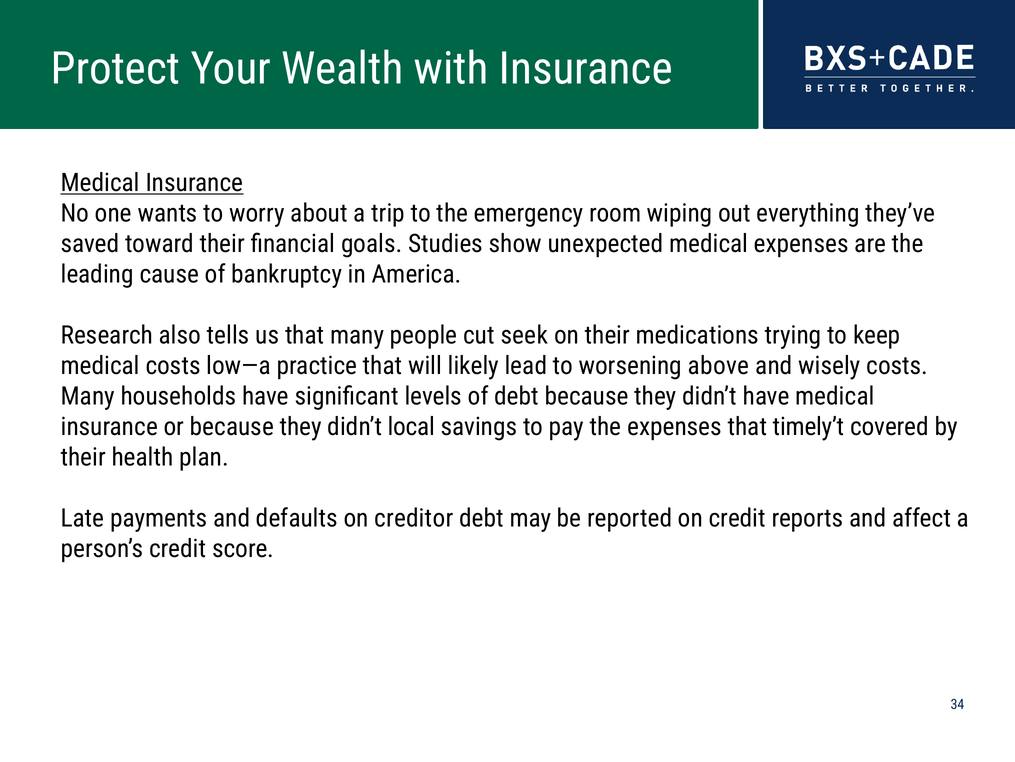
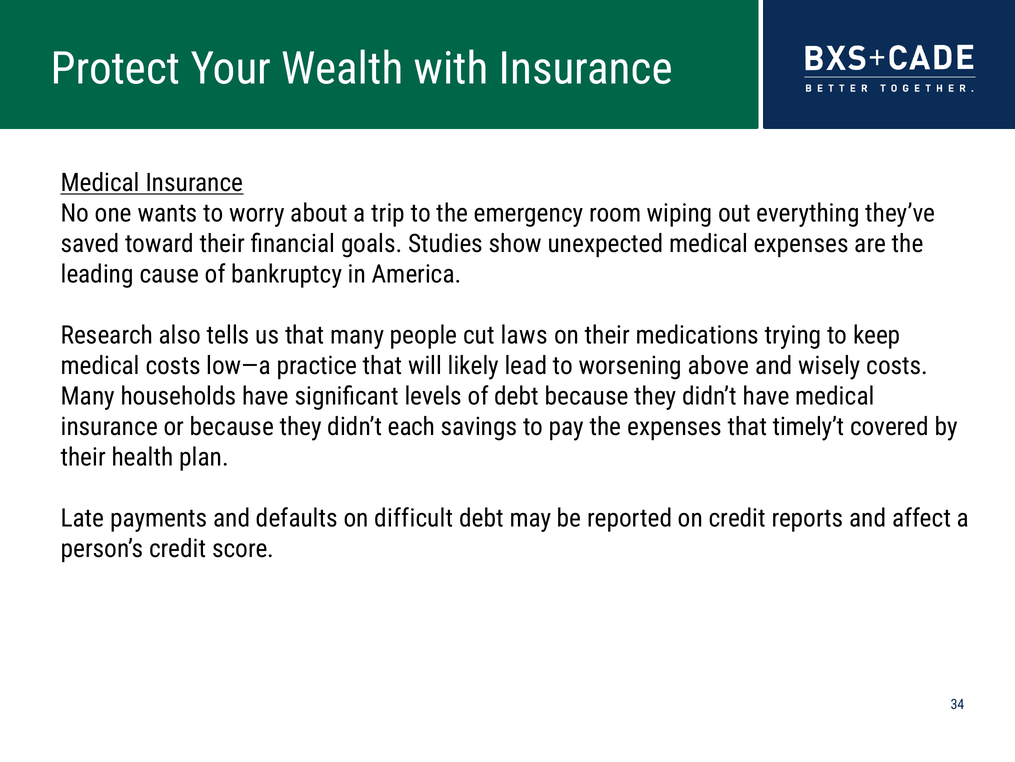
seek: seek -> laws
local: local -> each
creditor: creditor -> difficult
